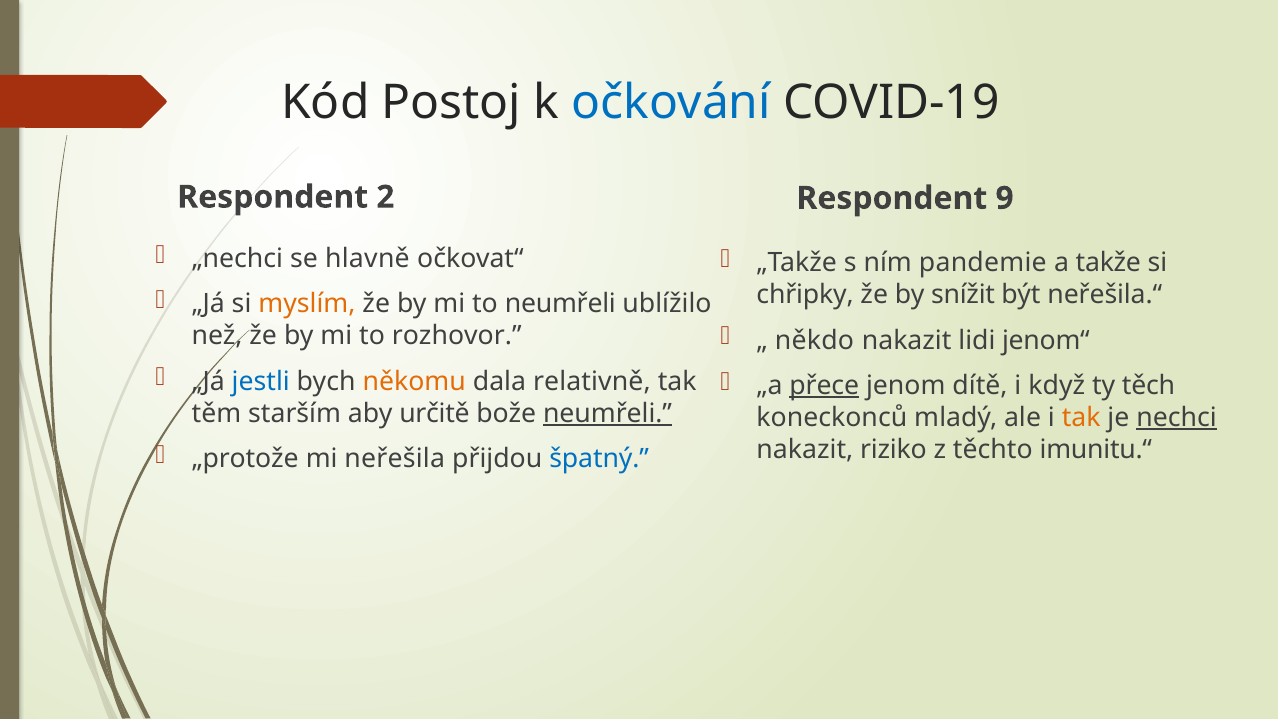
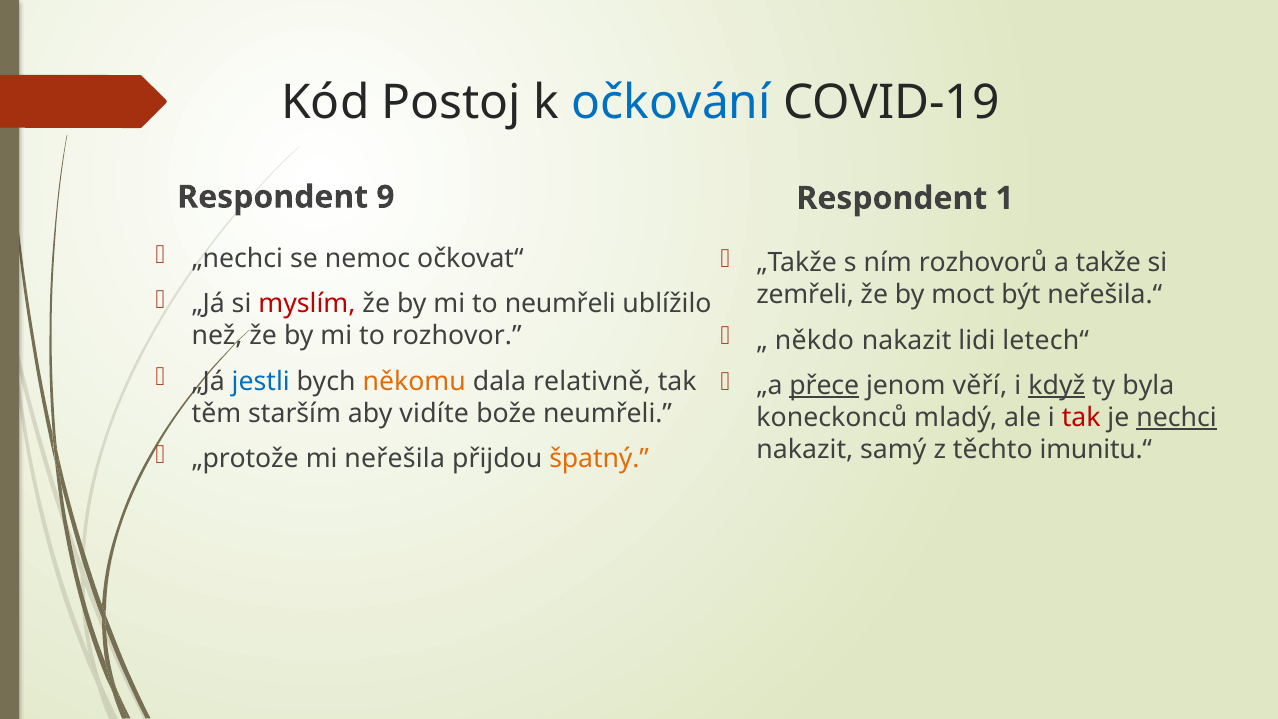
2: 2 -> 9
9: 9 -> 1
hlavně: hlavně -> nemoc
pandemie: pandemie -> rozhovorů
chřipky: chřipky -> zemřeli
snížit: snížit -> moct
myslím colour: orange -> red
jenom“: jenom“ -> letech“
dítě: dítě -> věří
když underline: none -> present
těch: těch -> byla
určitě: určitě -> vidíte
neumřeli at (608, 413) underline: present -> none
tak at (1081, 418) colour: orange -> red
riziko: riziko -> samý
špatný colour: blue -> orange
